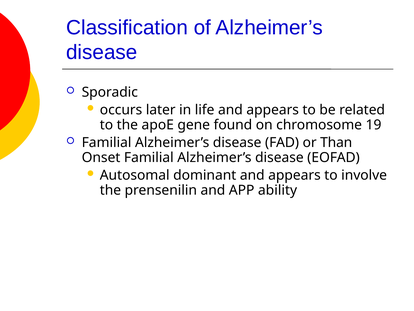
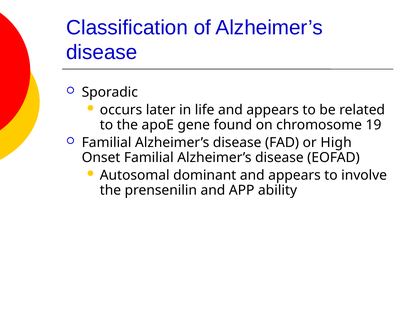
Than: Than -> High
